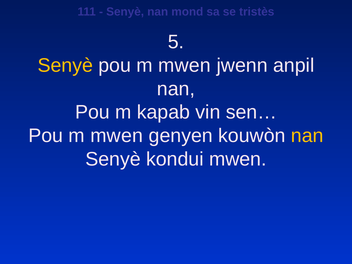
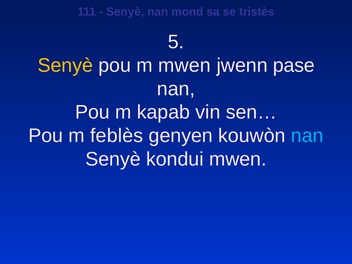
anpil: anpil -> pase
mwen at (117, 136): mwen -> feblès
nan at (307, 136) colour: yellow -> light blue
